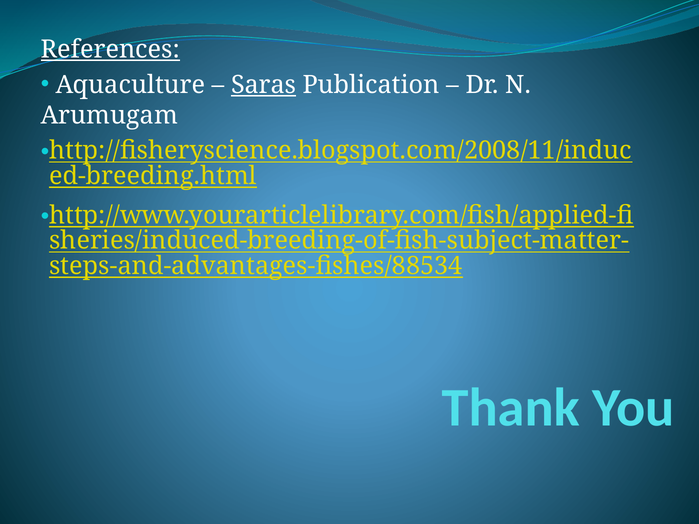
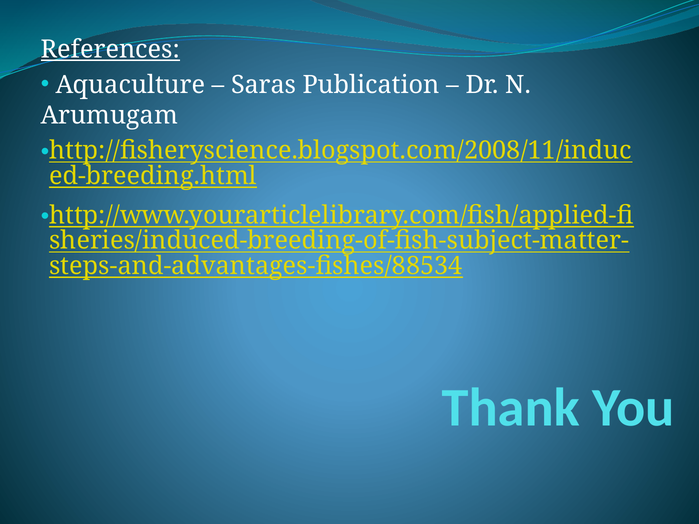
Saras underline: present -> none
